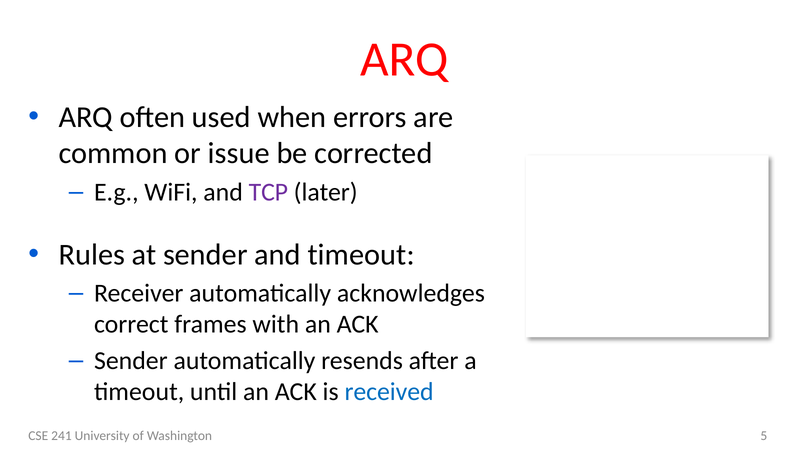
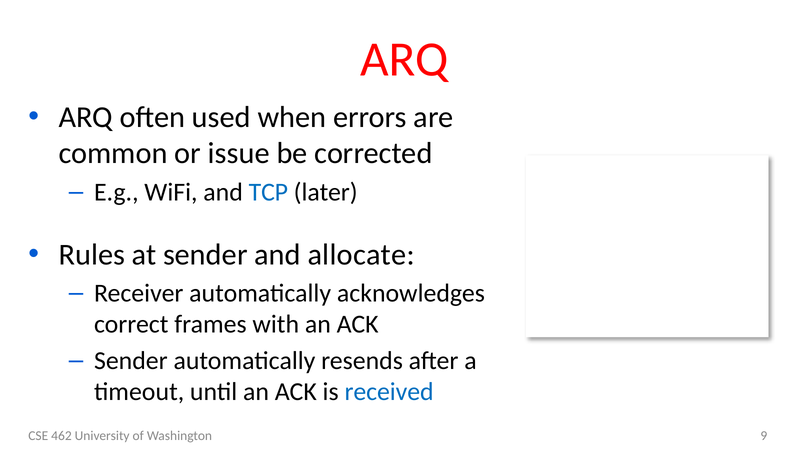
TCP colour: purple -> blue
and timeout: timeout -> allocate
241: 241 -> 462
5: 5 -> 9
